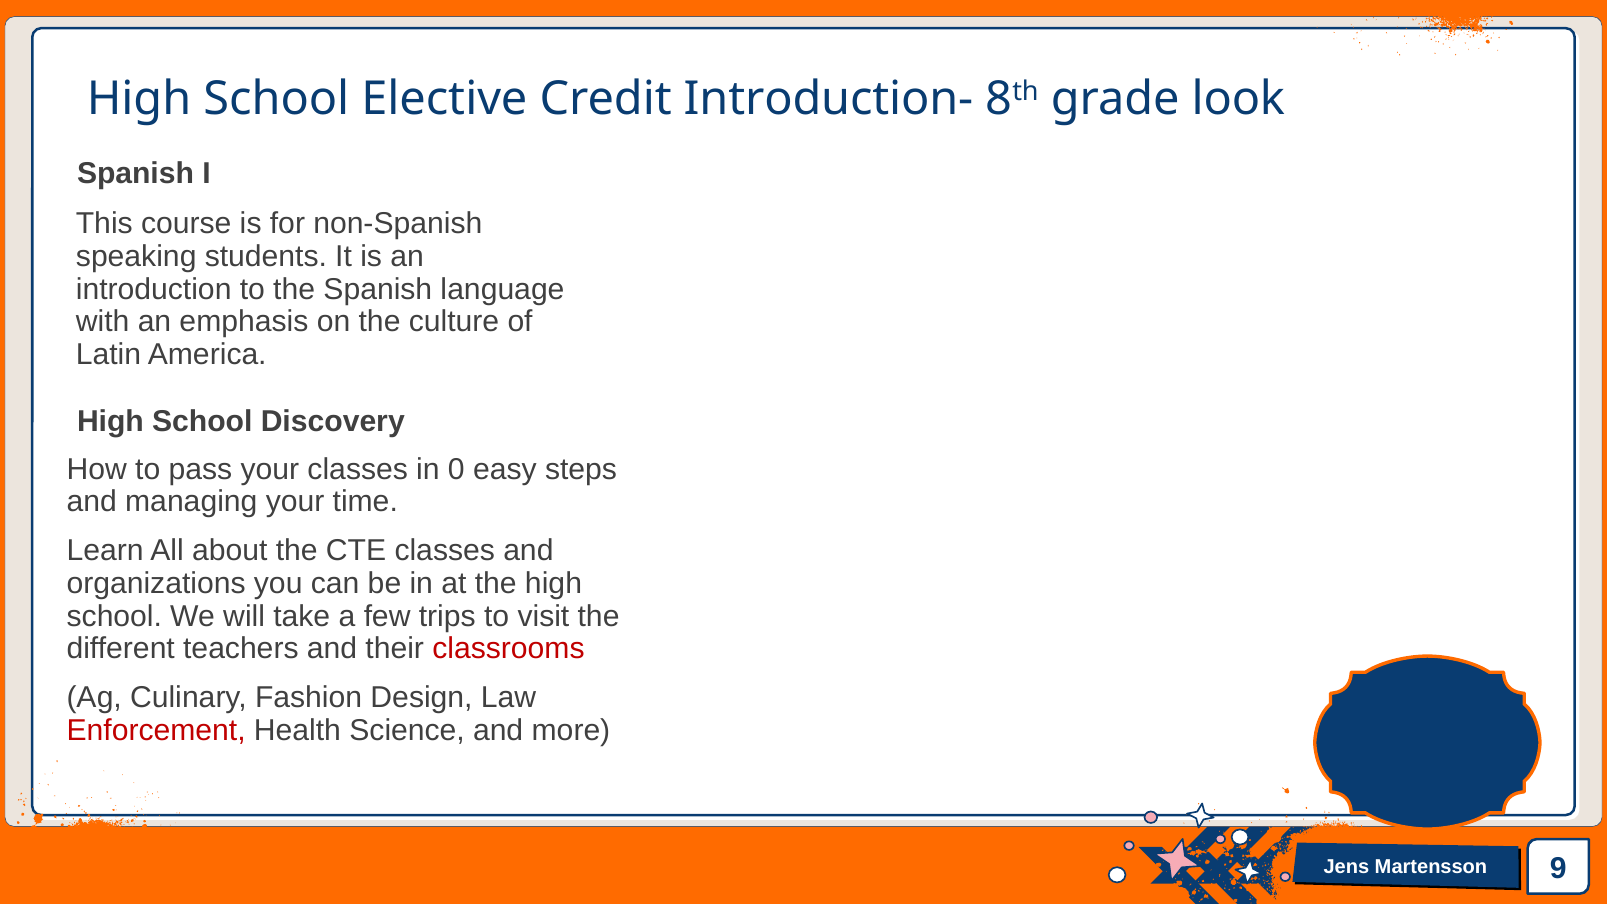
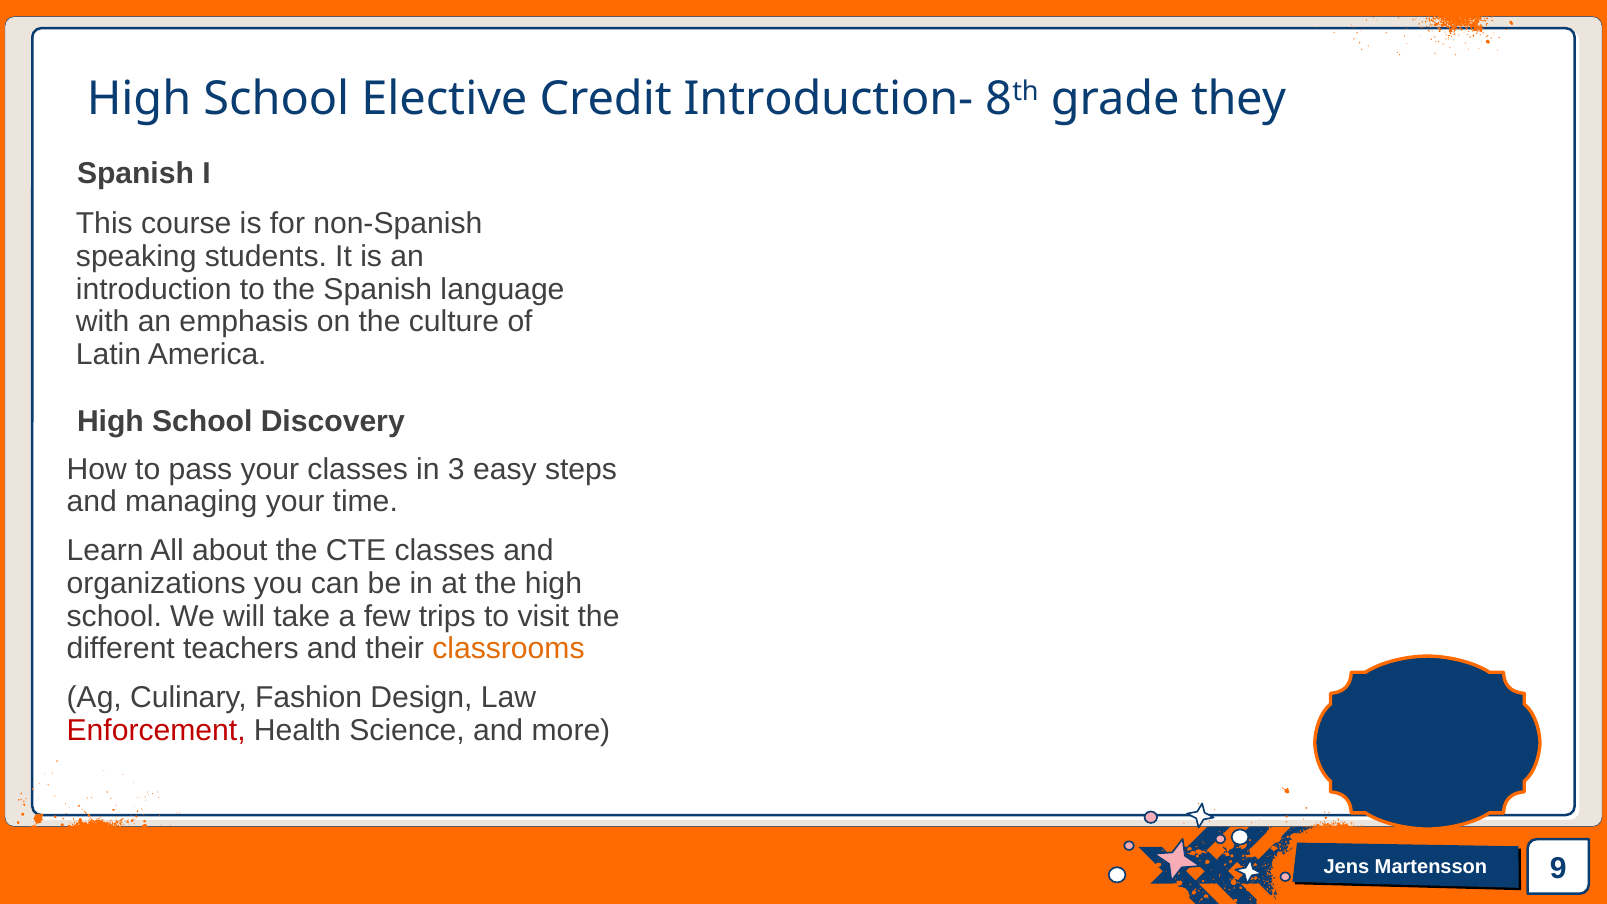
look: look -> they
0: 0 -> 3
classrooms colour: red -> orange
